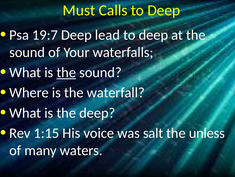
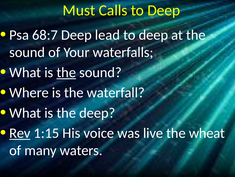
19:7: 19:7 -> 68:7
Rev underline: none -> present
salt: salt -> live
unless: unless -> wheat
